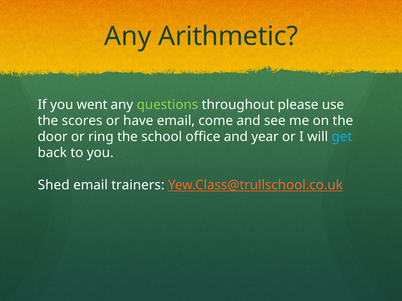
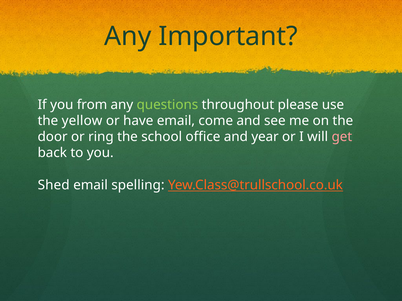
Arithmetic: Arithmetic -> Important
went: went -> from
scores: scores -> yellow
get colour: light blue -> pink
trainers: trainers -> spelling
